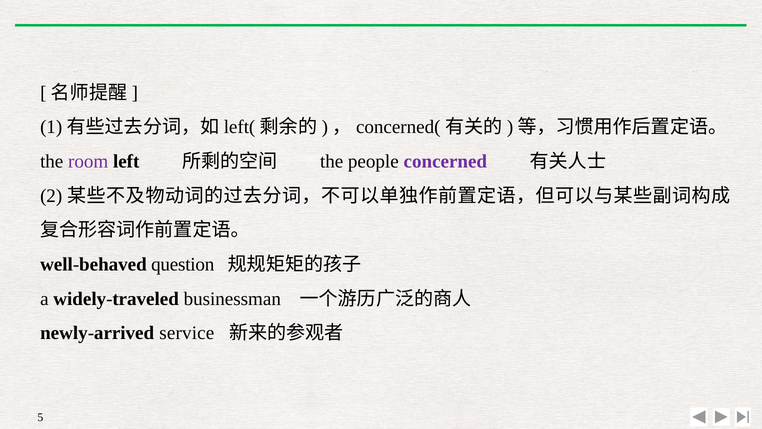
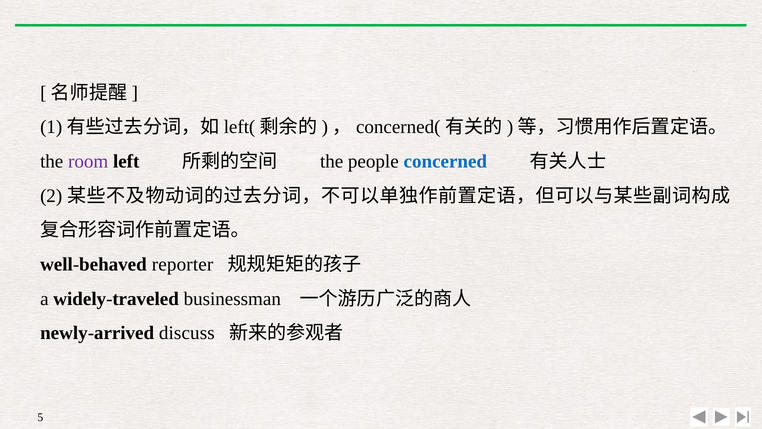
concerned colour: purple -> blue
question: question -> reporter
service: service -> discuss
